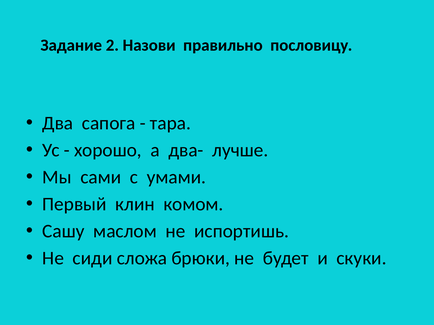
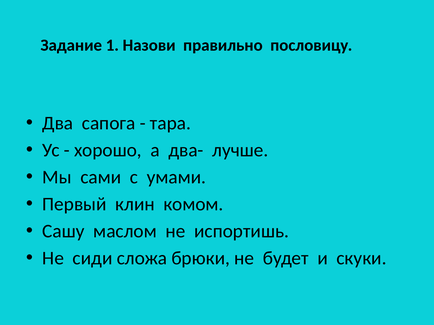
2: 2 -> 1
